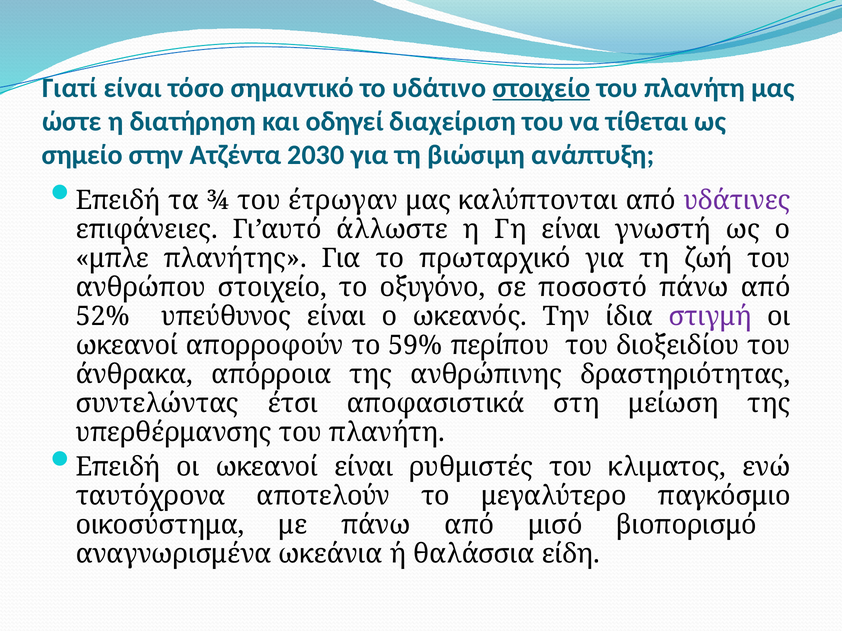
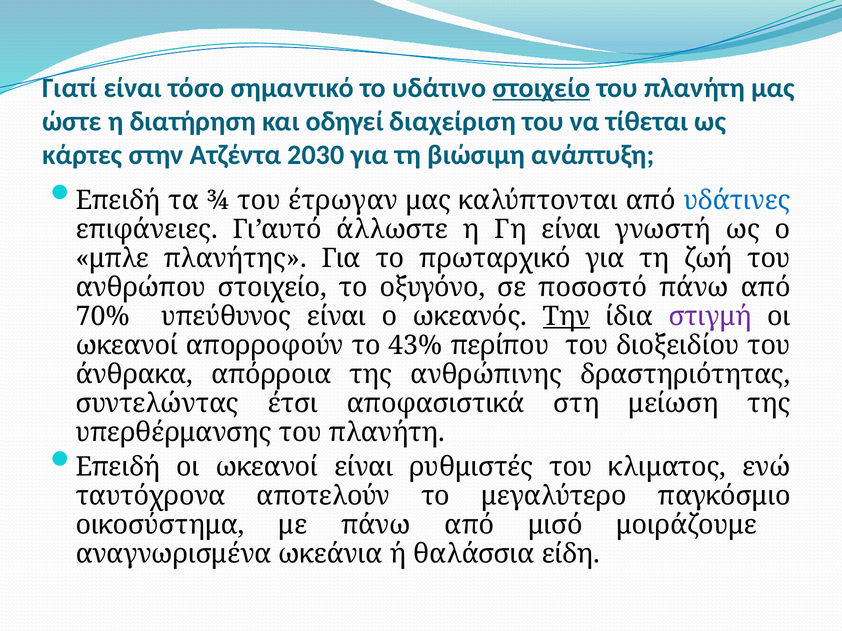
σημείο: σημείο -> κάρτες
υδάτινες colour: purple -> blue
52%: 52% -> 70%
Την underline: none -> present
59%: 59% -> 43%
βιοπορισμό: βιοπορισμό -> μοιράζουμε
